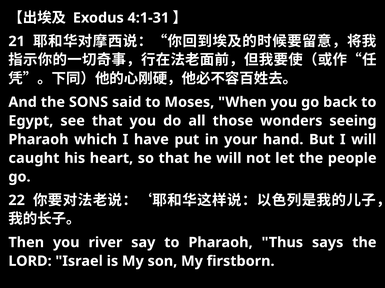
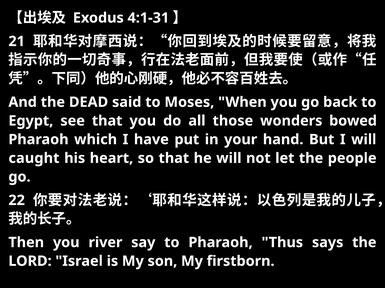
SONS: SONS -> DEAD
seeing: seeing -> bowed
